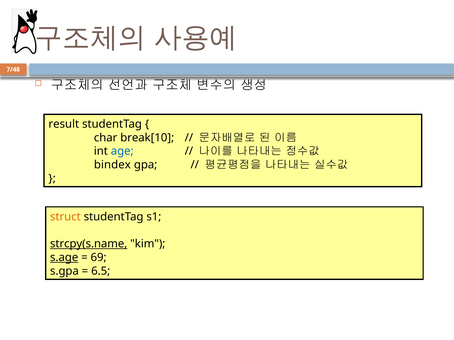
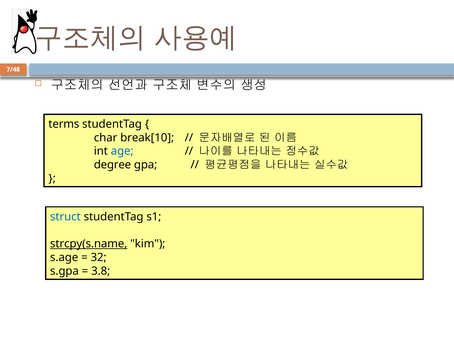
result: result -> terms
bindex: bindex -> degree
struct colour: orange -> blue
s.age underline: present -> none
69: 69 -> 32
6.5: 6.5 -> 3.8
